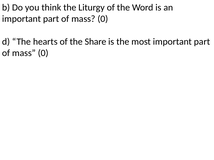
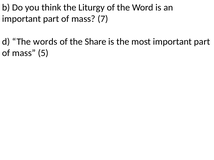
0 at (103, 19): 0 -> 7
hearts: hearts -> words
0 at (43, 53): 0 -> 5
